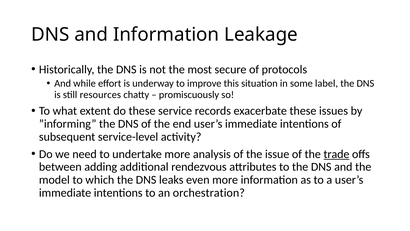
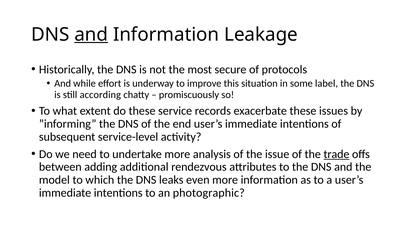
and at (91, 34) underline: none -> present
resources: resources -> according
orchestration: orchestration -> photographic
